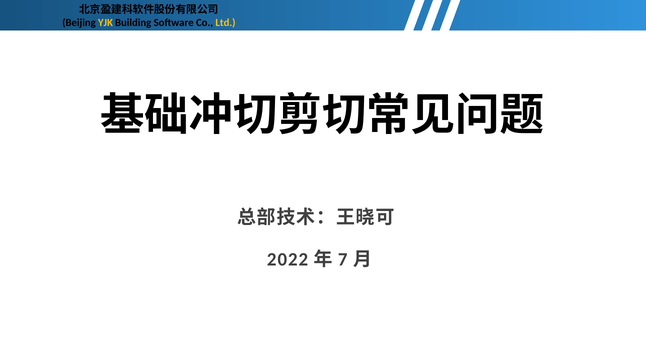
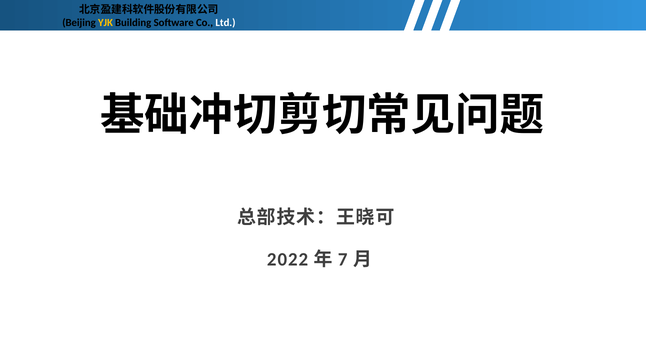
Ltd colour: yellow -> white
